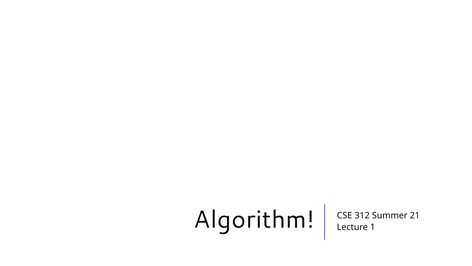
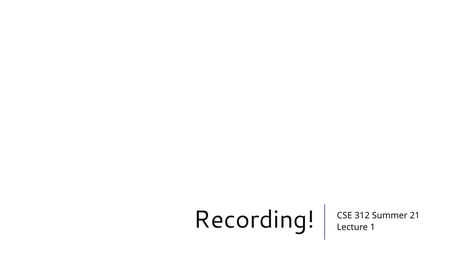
Algorithm: Algorithm -> Recording
